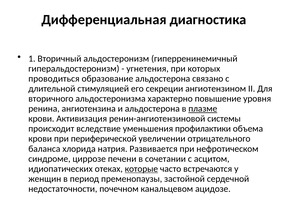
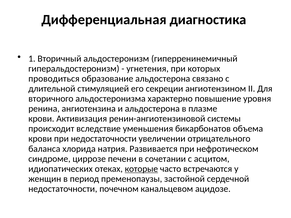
плазме underline: present -> none
профилактики: профилактики -> бикарбонатов
при периферической: периферической -> недостаточности
